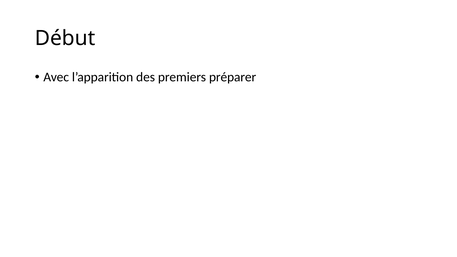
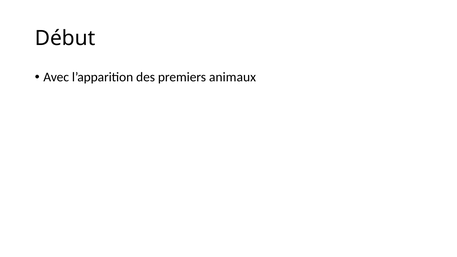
préparer: préparer -> animaux
